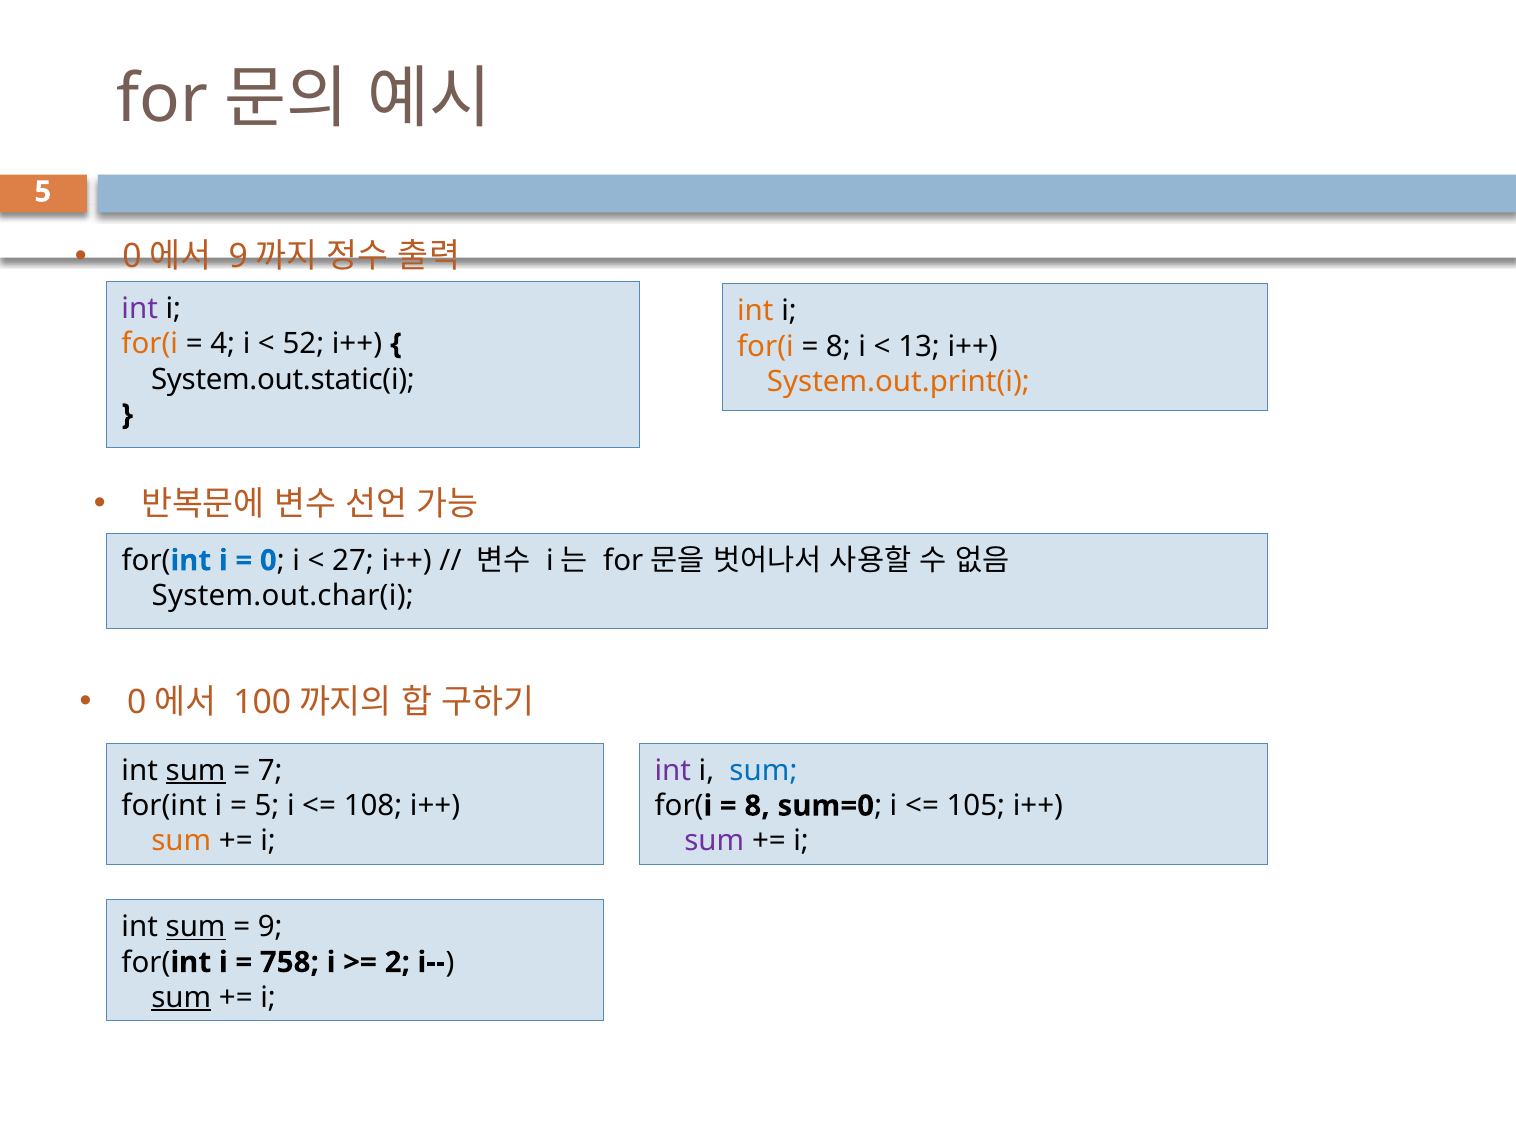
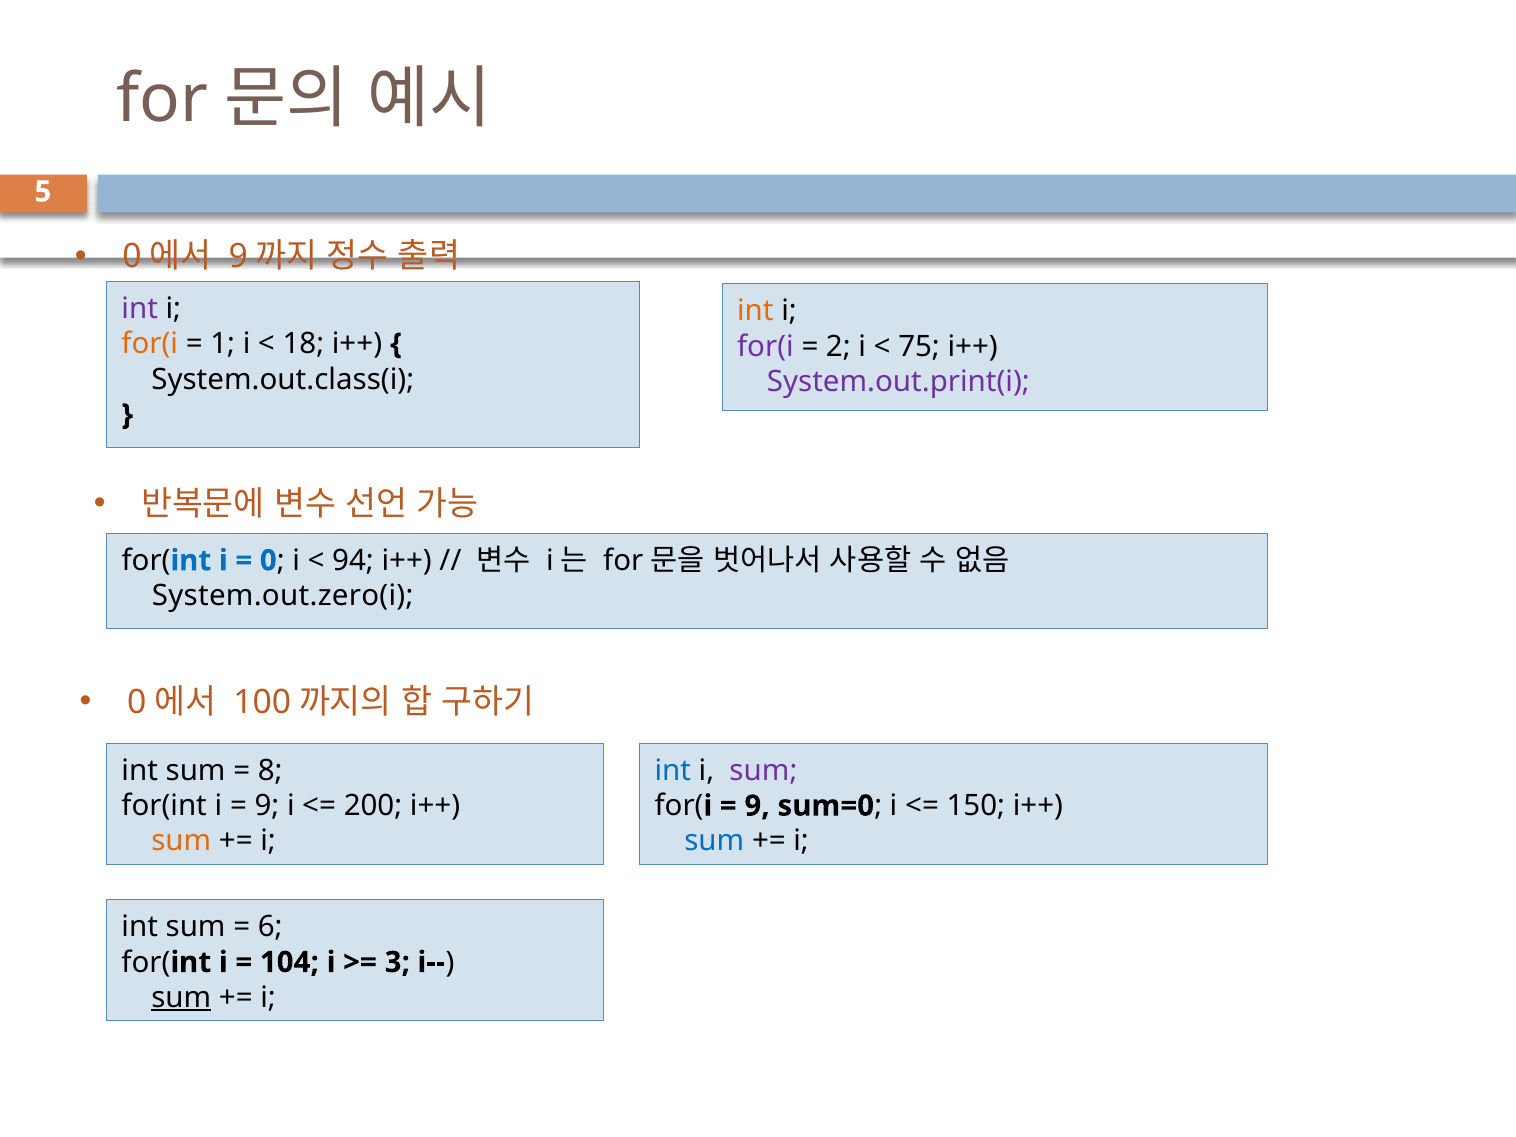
4: 4 -> 1
52: 52 -> 18
for(i at (765, 346) colour: orange -> purple
8 at (838, 346): 8 -> 2
13: 13 -> 75
System.out.static(i: System.out.static(i -> System.out.class(i
System.out.print(i colour: orange -> purple
27: 27 -> 94
System.out.char(i: System.out.char(i -> System.out.zero(i
sum at (196, 770) underline: present -> none
7: 7 -> 8
int at (673, 770) colour: purple -> blue
sum at (763, 770) colour: blue -> purple
5 at (267, 806): 5 -> 9
108: 108 -> 200
8 at (757, 806): 8 -> 9
105: 105 -> 150
sum at (714, 841) colour: purple -> blue
sum at (196, 927) underline: present -> none
9: 9 -> 6
758: 758 -> 104
2: 2 -> 3
